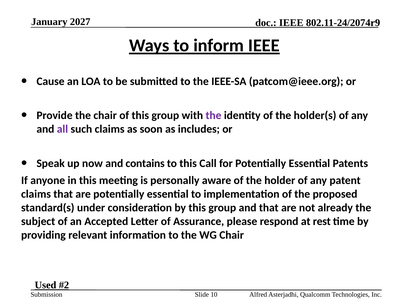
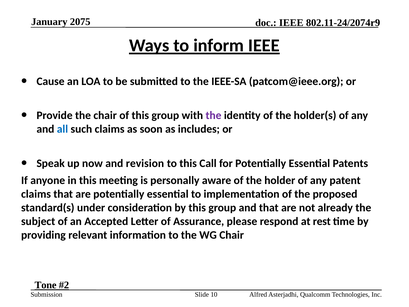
2027: 2027 -> 2075
all colour: purple -> blue
contains: contains -> revision
Used: Used -> Tone
